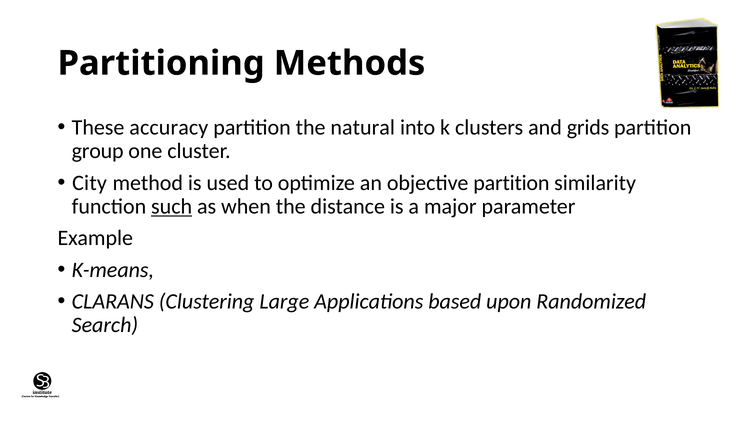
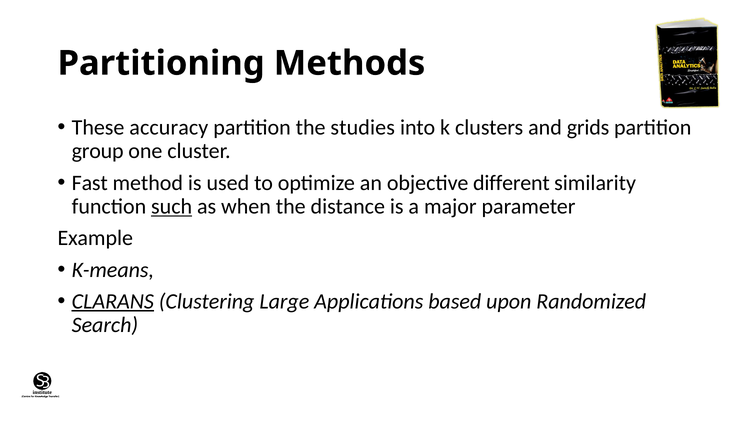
natural: natural -> studies
City: City -> Fast
objective partition: partition -> different
CLARANS underline: none -> present
